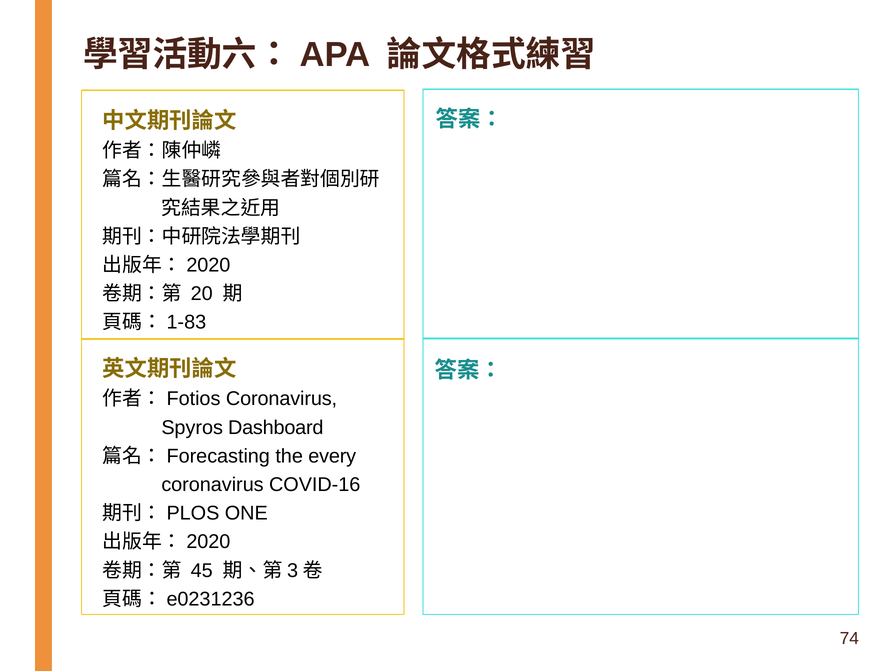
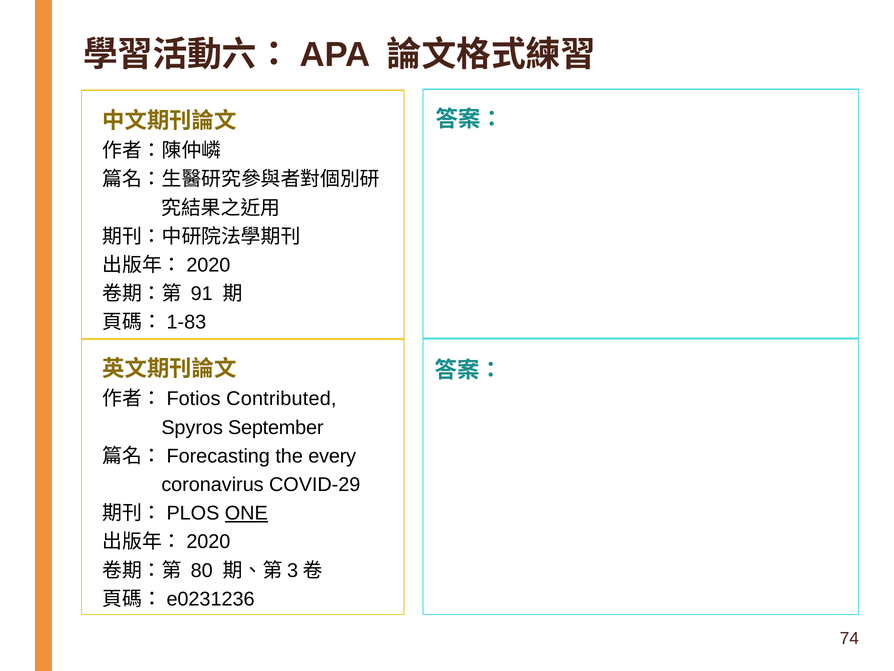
20: 20 -> 91
Coronavirus at (282, 399): Coronavirus -> Contributed
Dashboard: Dashboard -> September
COVID-16: COVID-16 -> COVID-29
ONE underline: none -> present
45: 45 -> 80
